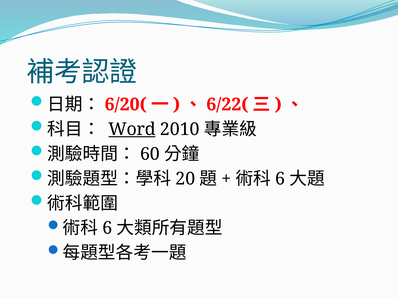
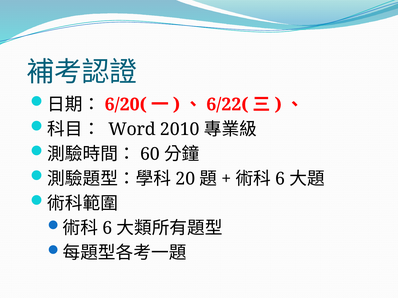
Word underline: present -> none
